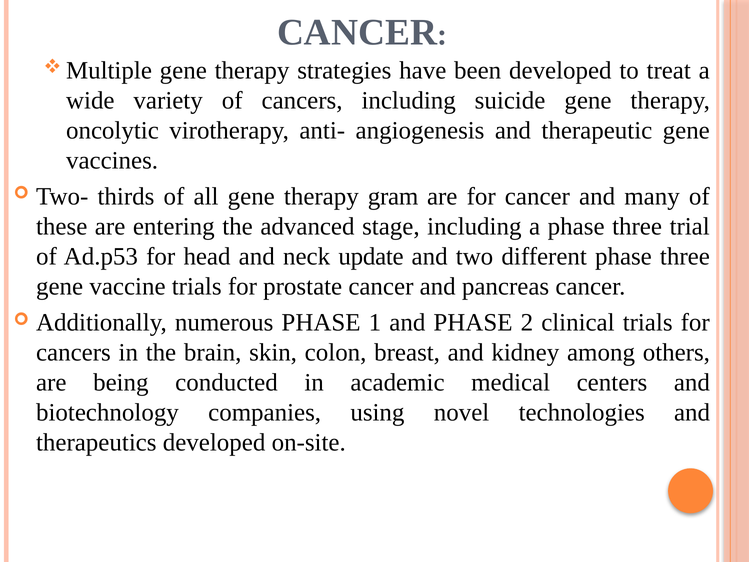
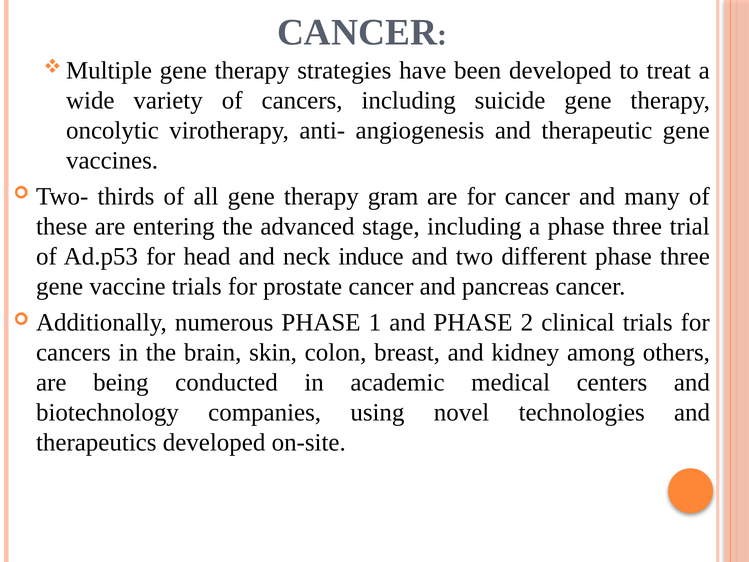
update: update -> induce
